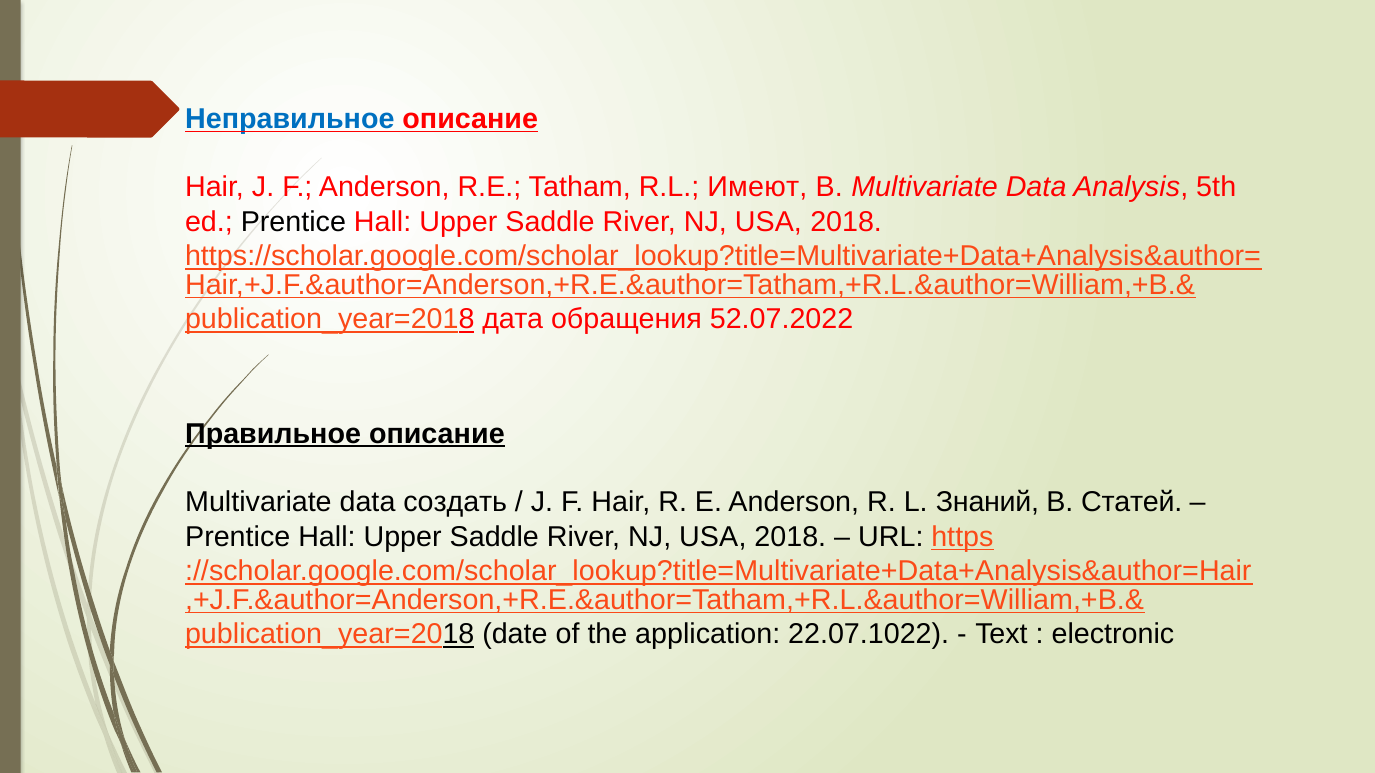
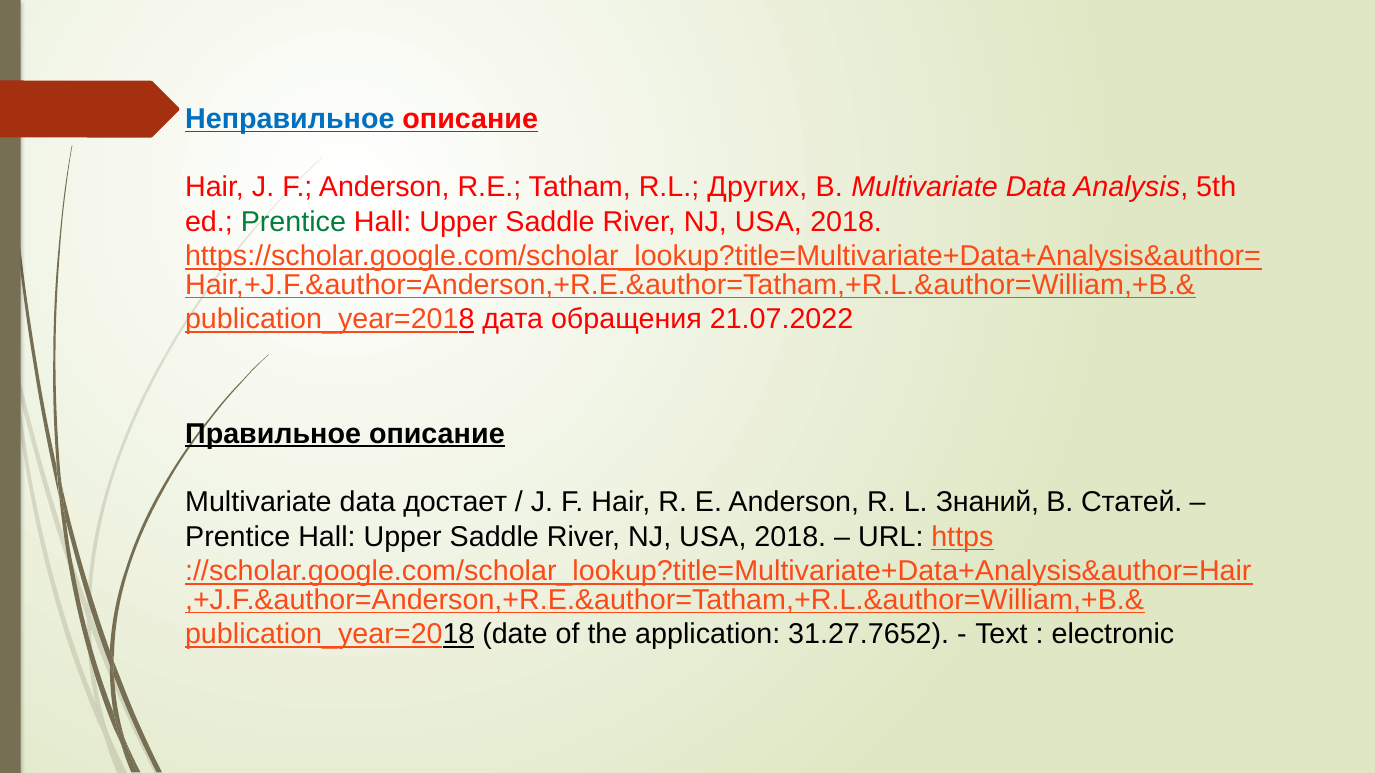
Имеют: Имеют -> Других
Prentice at (293, 222) colour: black -> green
52.07.2022: 52.07.2022 -> 21.07.2022
создать: создать -> достает
22.07.1022: 22.07.1022 -> 31.27.7652
